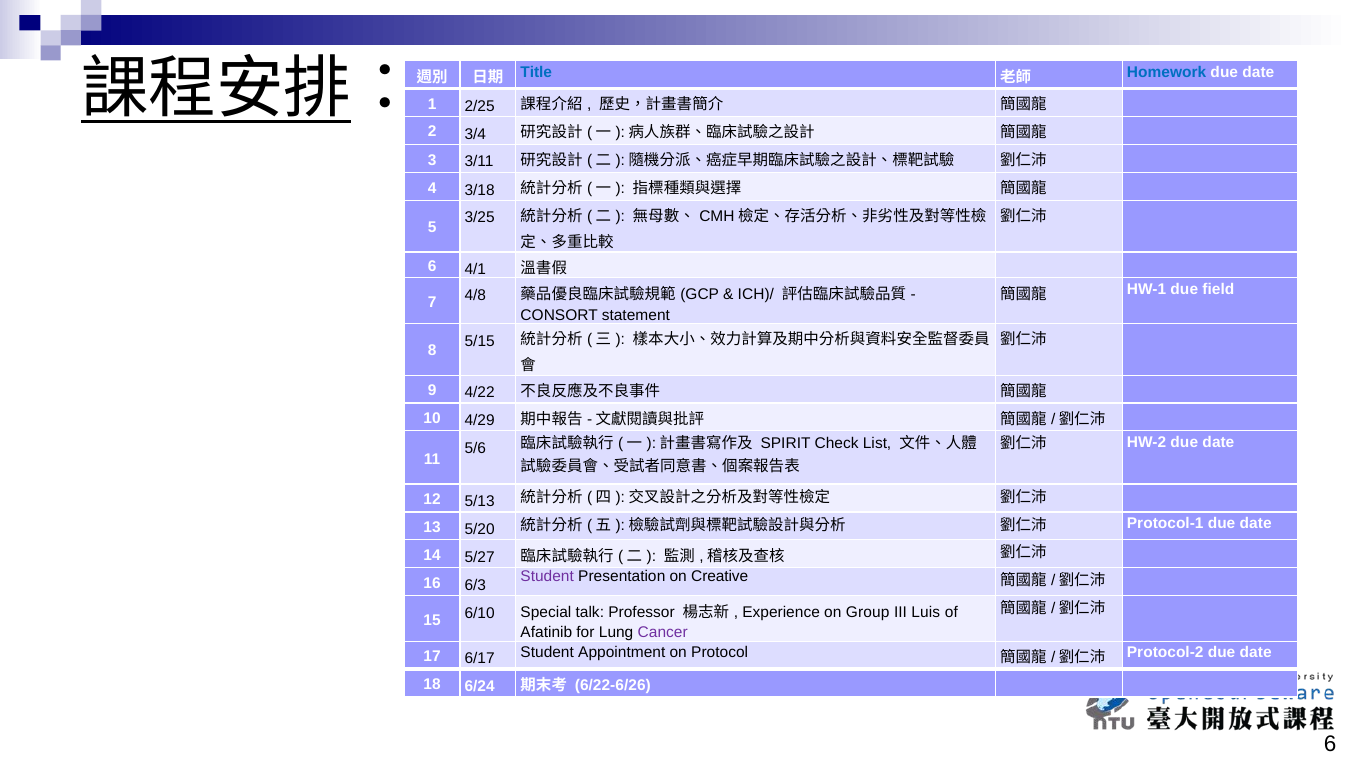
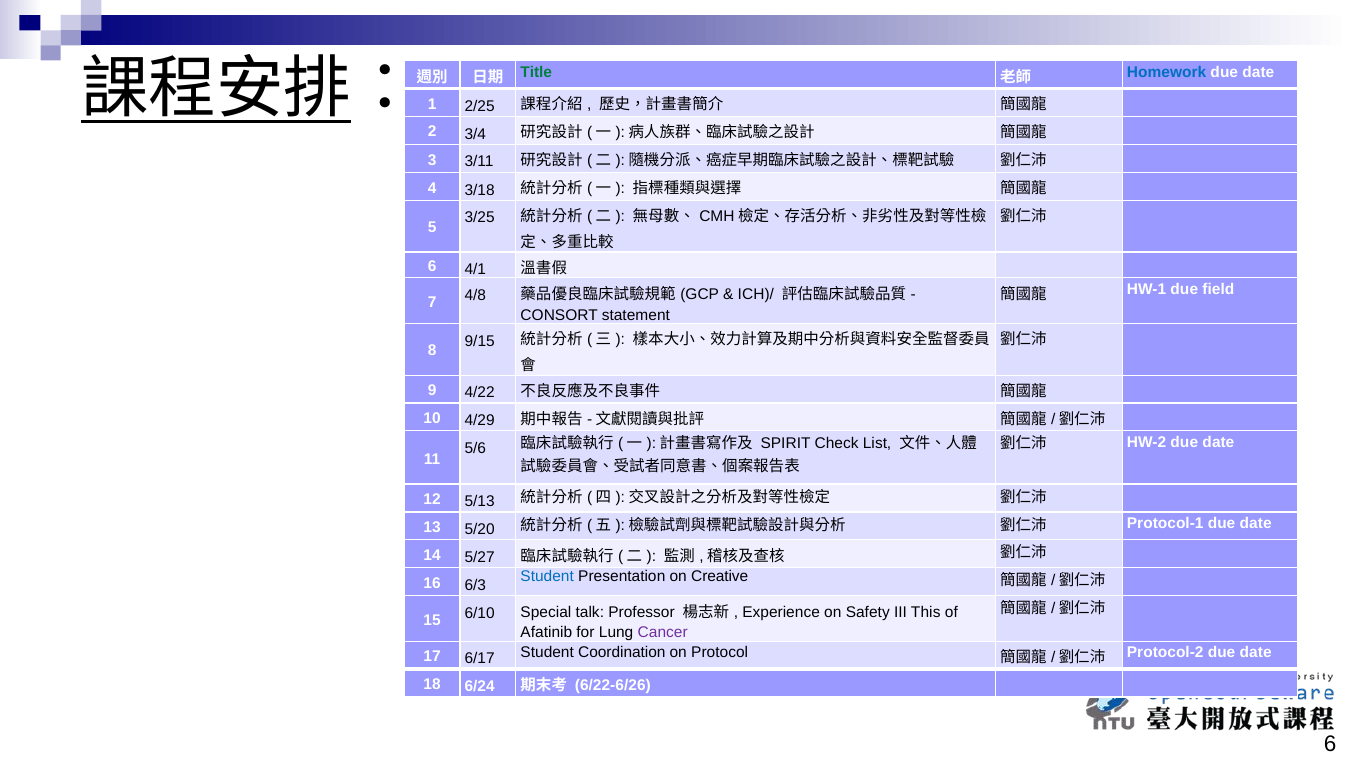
Title colour: blue -> green
5/15: 5/15 -> 9/15
Student at (547, 577) colour: purple -> blue
Group: Group -> Safety
Luis: Luis -> This
Appointment: Appointment -> Coordination
